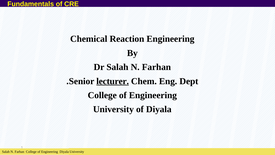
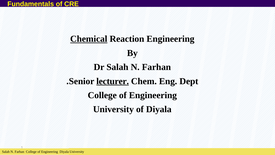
Chemical underline: none -> present
